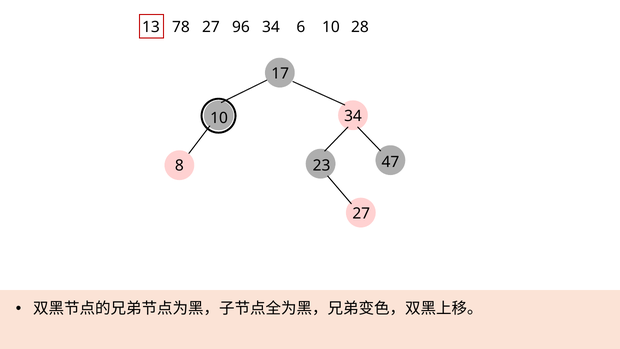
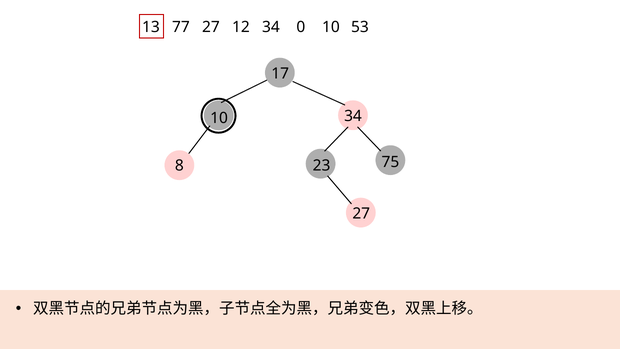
78: 78 -> 77
96: 96 -> 12
6: 6 -> 0
28: 28 -> 53
47: 47 -> 75
